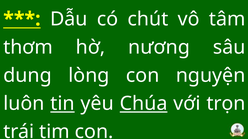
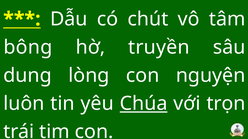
thơm: thơm -> bông
nương: nương -> truyền
tin underline: present -> none
